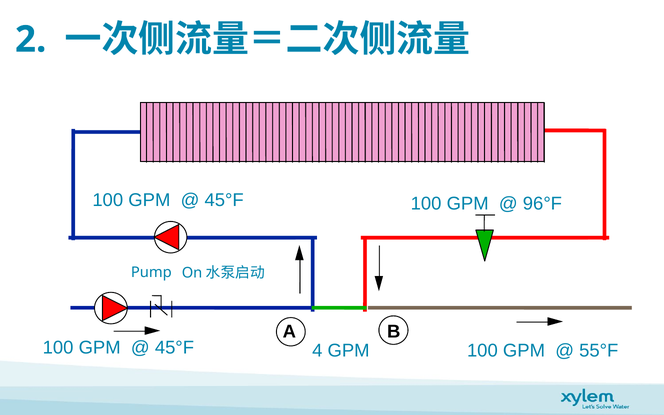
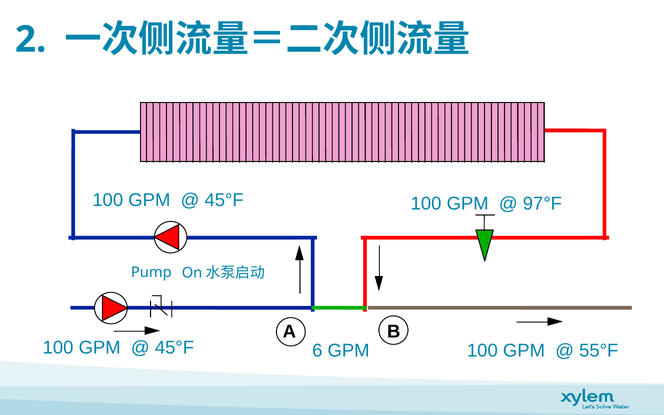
96°F: 96°F -> 97°F
4: 4 -> 6
